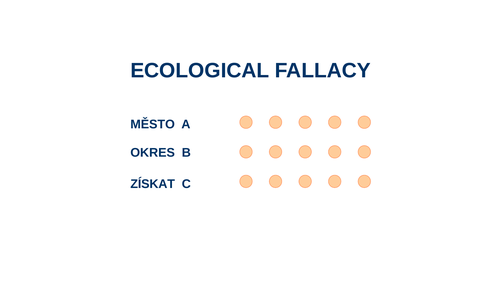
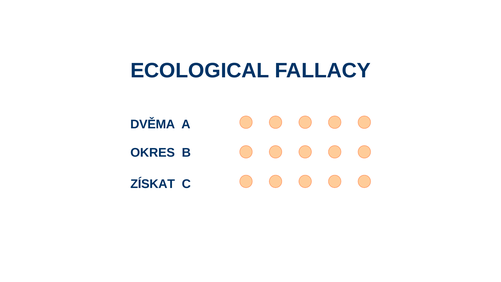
MĚSTO: MĚSTO -> DVĚMA
